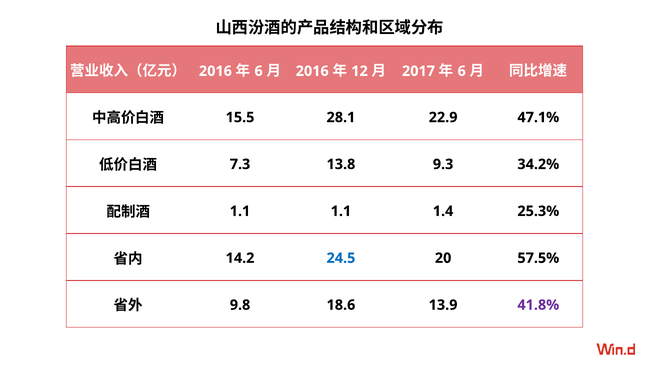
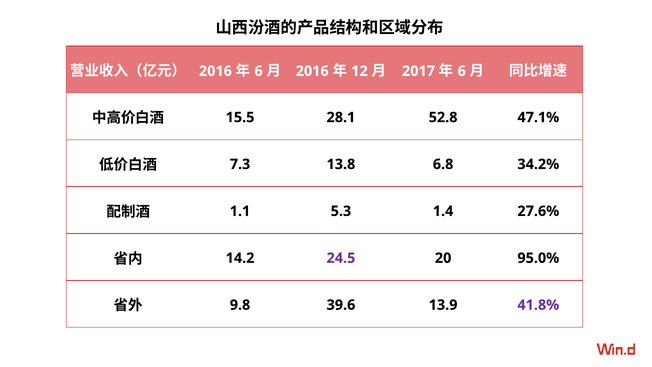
22.9: 22.9 -> 52.8
9.3: 9.3 -> 6.8
1.1 1.1: 1.1 -> 5.3
25.3%: 25.3% -> 27.6%
24.5 colour: blue -> purple
57.5%: 57.5% -> 95.0%
18.6: 18.6 -> 39.6
